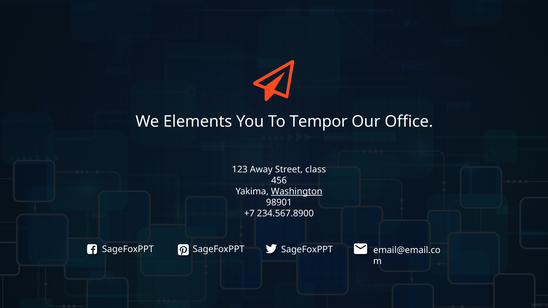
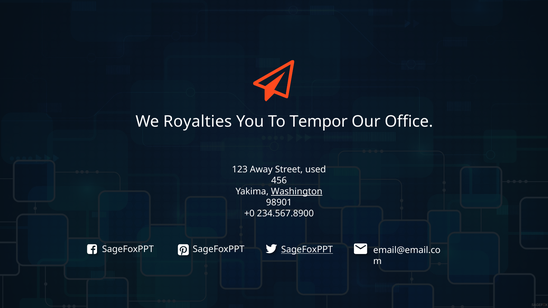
Elements: Elements -> Royalties
class: class -> used
+7: +7 -> +0
SageFoxPPT at (307, 250) underline: none -> present
